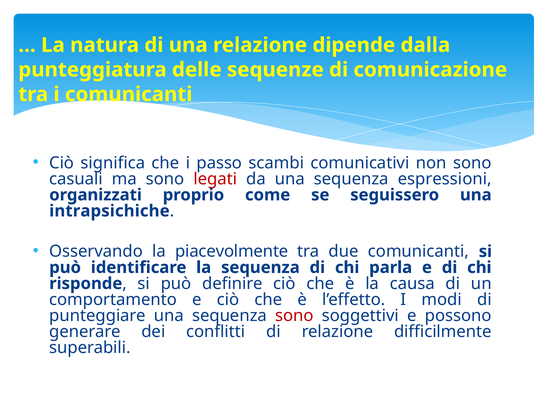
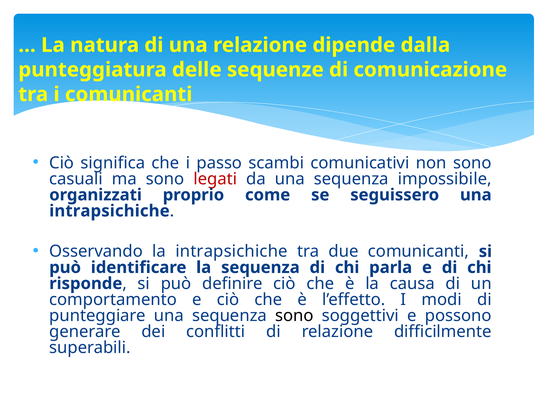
espressioni: espressioni -> impossibile
la piacevolmente: piacevolmente -> intrapsichiche
sono at (294, 316) colour: red -> black
